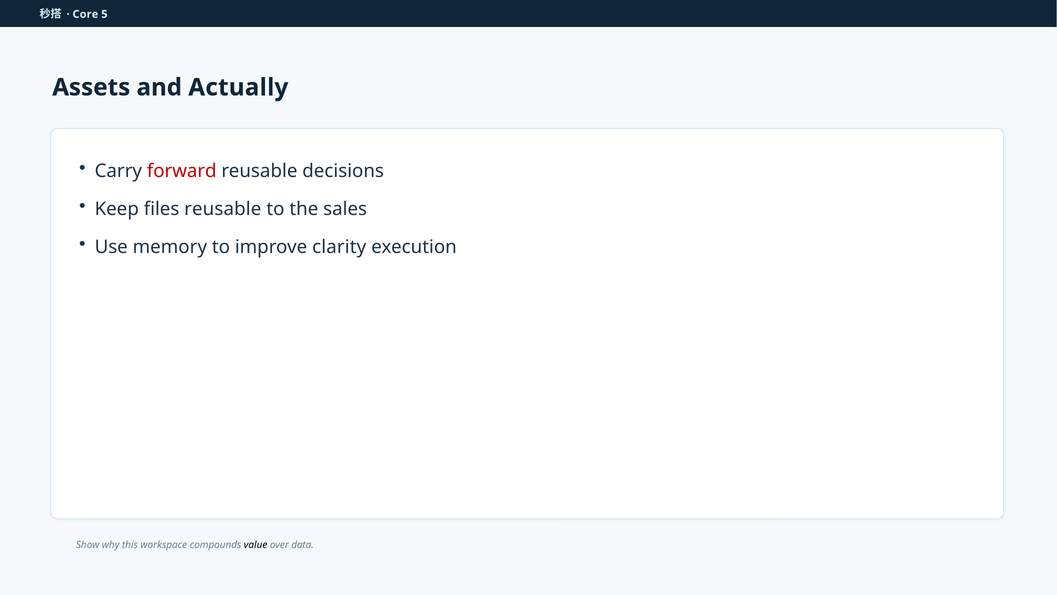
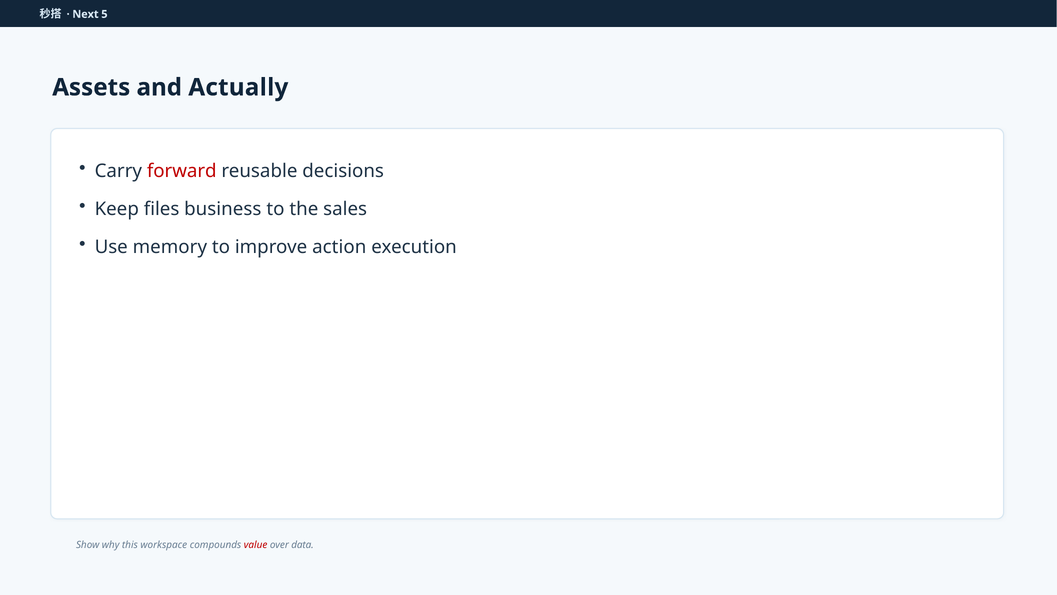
Core: Core -> Next
files reusable: reusable -> business
clarity: clarity -> action
value colour: black -> red
